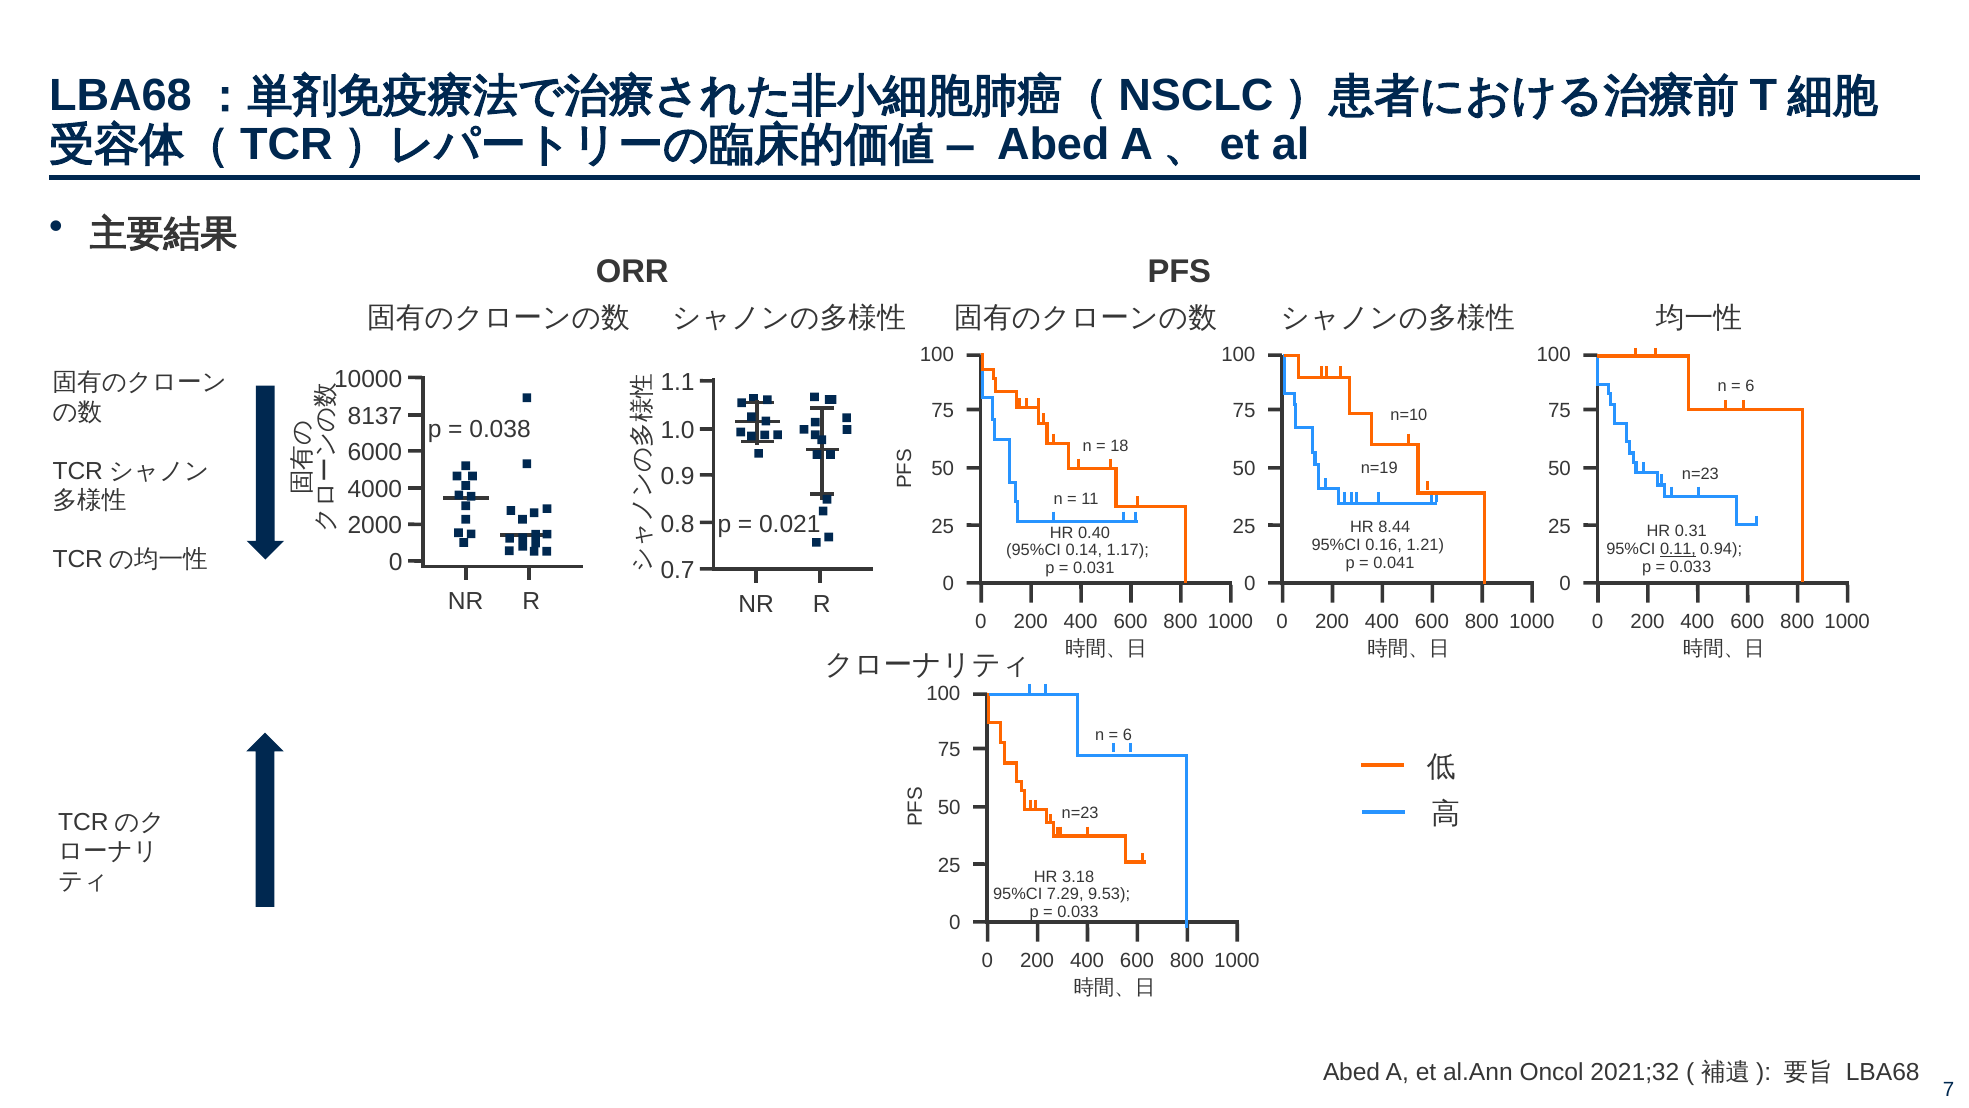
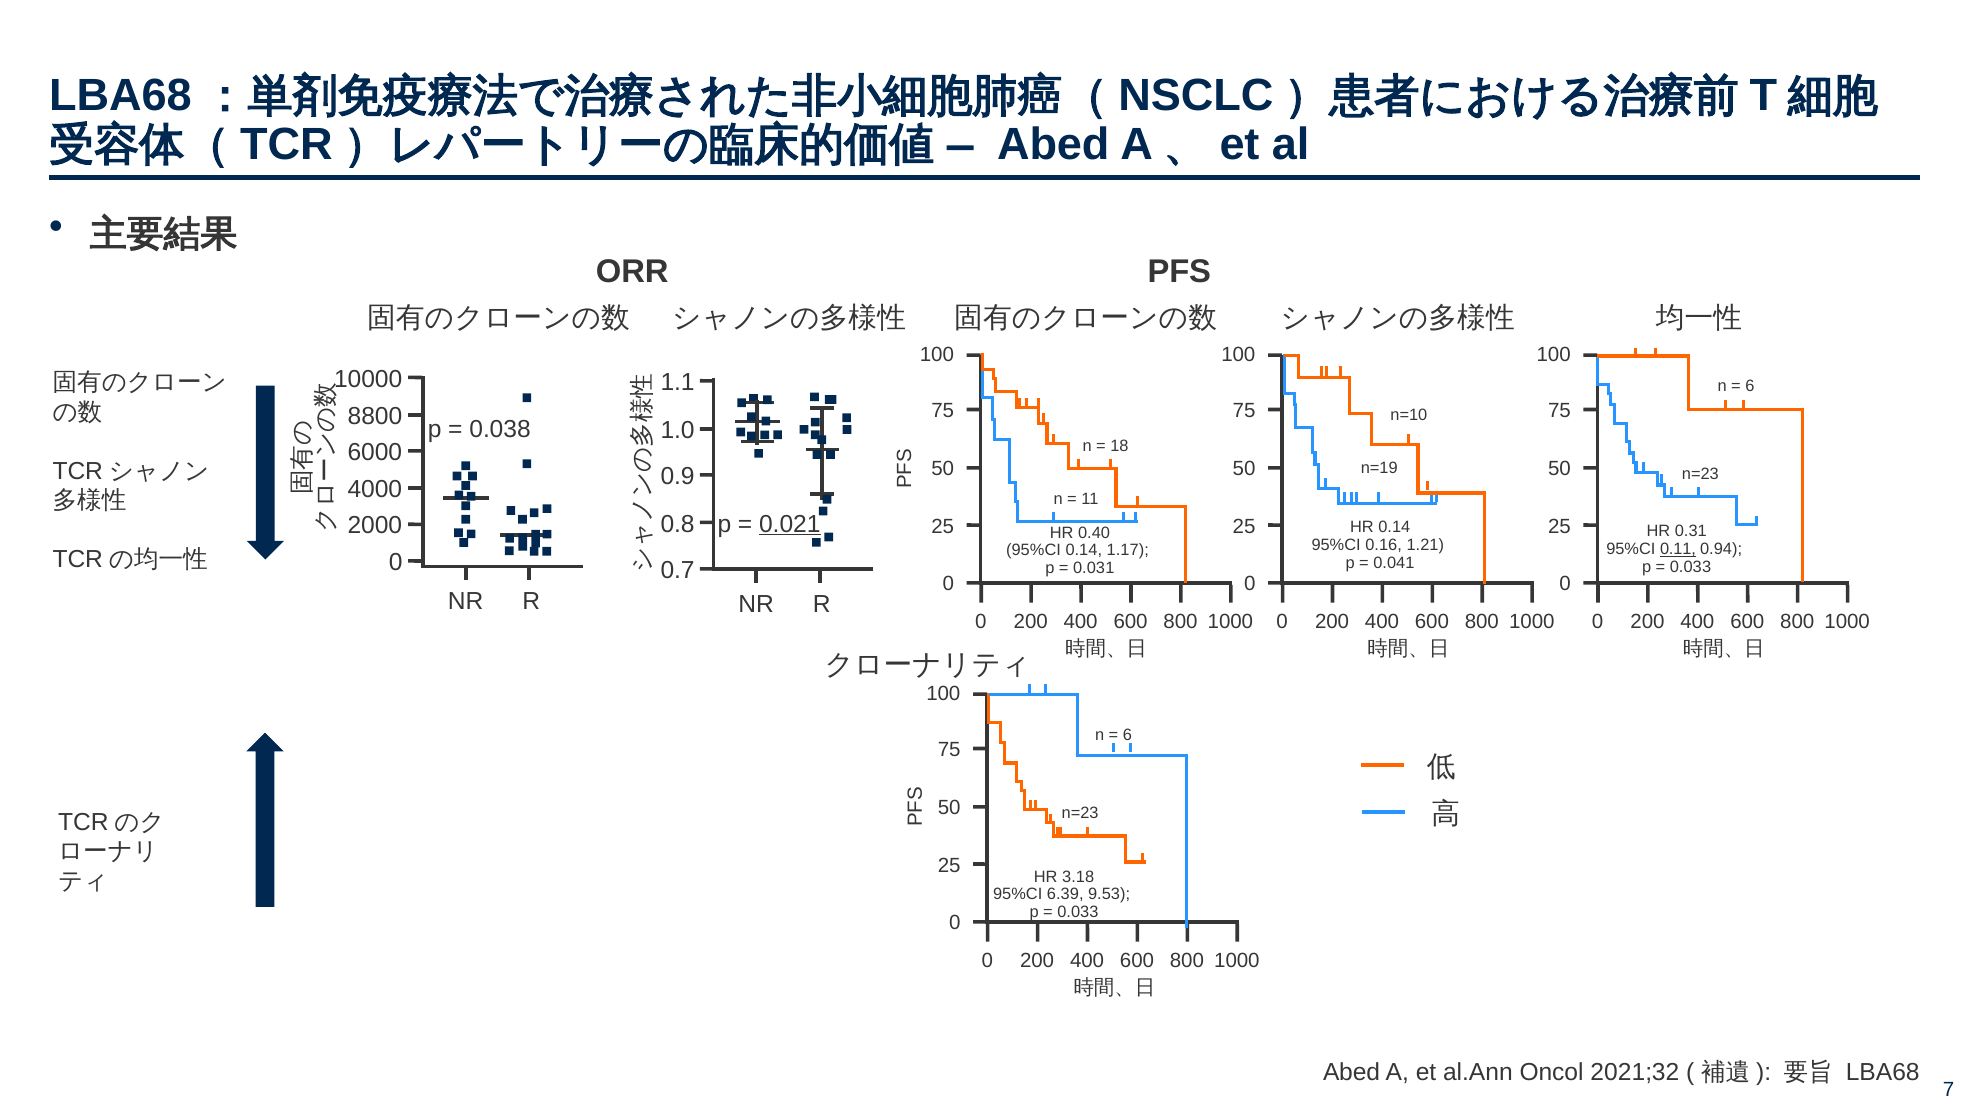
8137: 8137 -> 8800
0.021 underline: none -> present
HR 8.44: 8.44 -> 0.14
7.29: 7.29 -> 6.39
